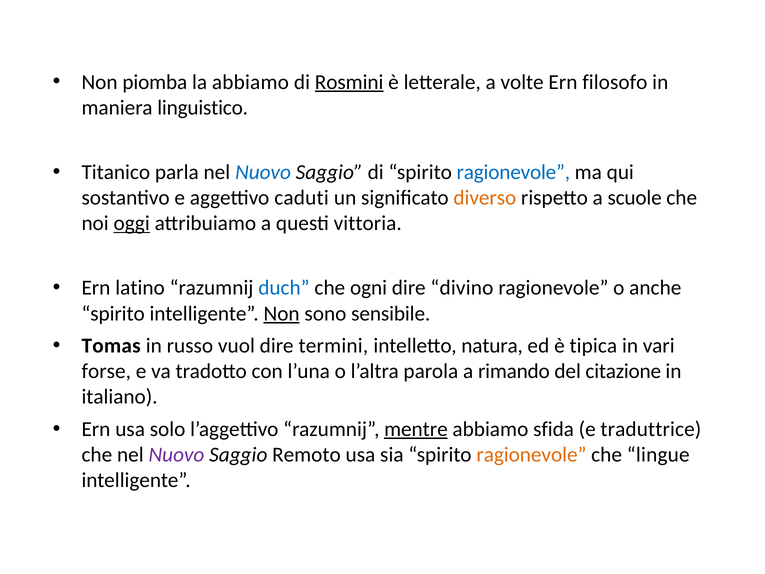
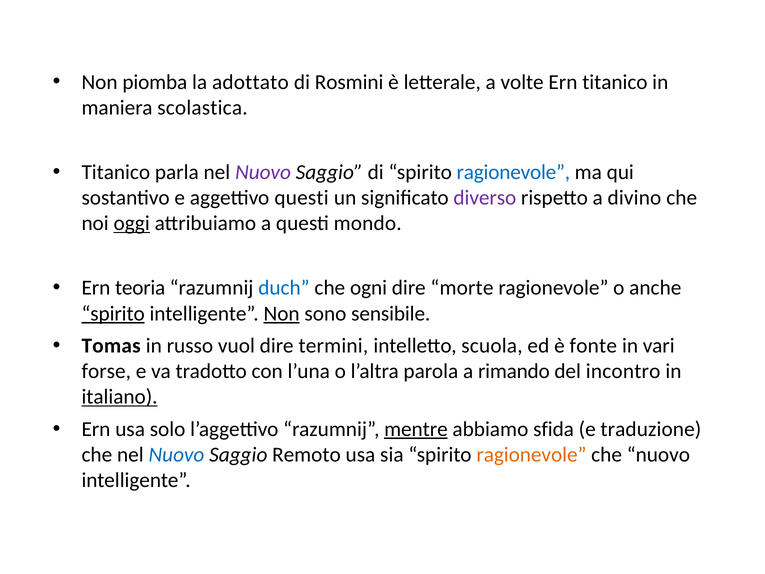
la abbiamo: abbiamo -> adottato
Rosmini underline: present -> none
Ern filosofo: filosofo -> titanico
linguistico: linguistico -> scolastica
Nuovo at (263, 172) colour: blue -> purple
aggettivo caduti: caduti -> questi
diverso colour: orange -> purple
scuole: scuole -> divino
vittoria: vittoria -> mondo
latino: latino -> teoria
divino: divino -> morte
spirito at (113, 313) underline: none -> present
natura: natura -> scuola
tipica: tipica -> fonte
citazione: citazione -> incontro
italiano underline: none -> present
traduttrice: traduttrice -> traduzione
Nuovo at (176, 455) colour: purple -> blue
che lingue: lingue -> nuovo
